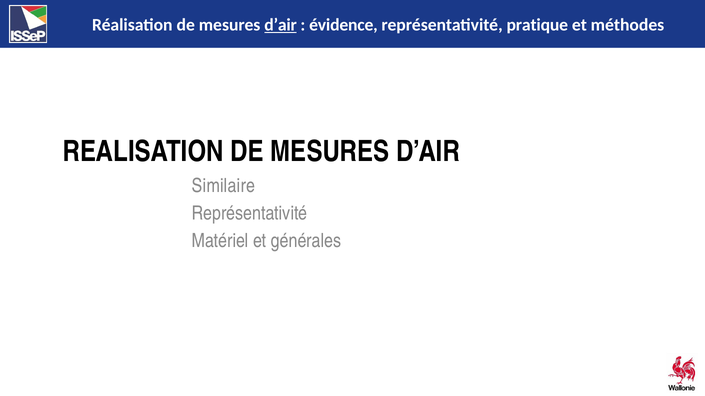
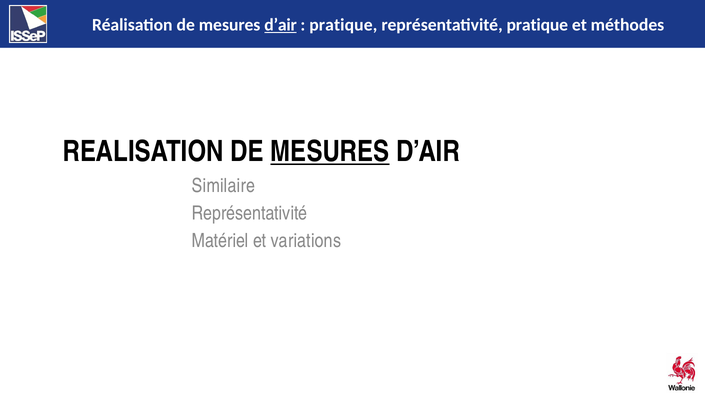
évidence at (343, 25): évidence -> pratique
MESURES at (330, 152) underline: none -> present
générales: générales -> variations
